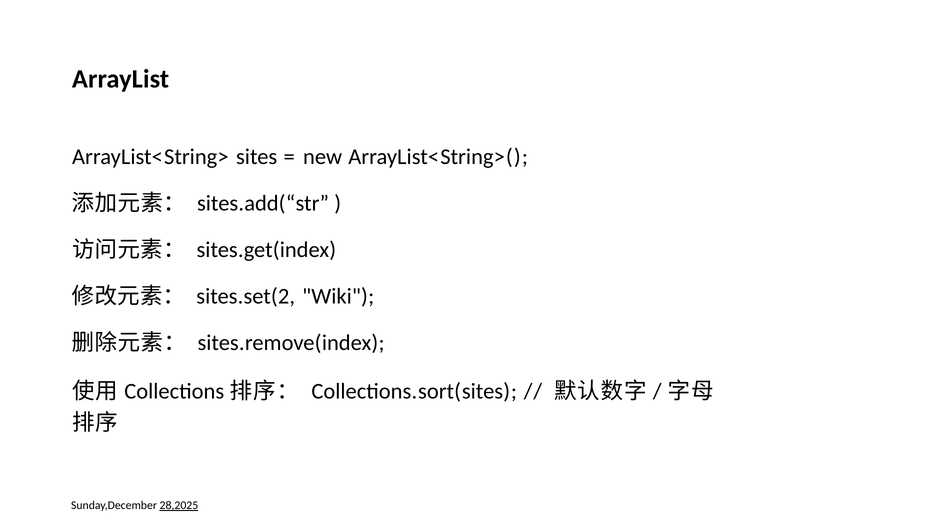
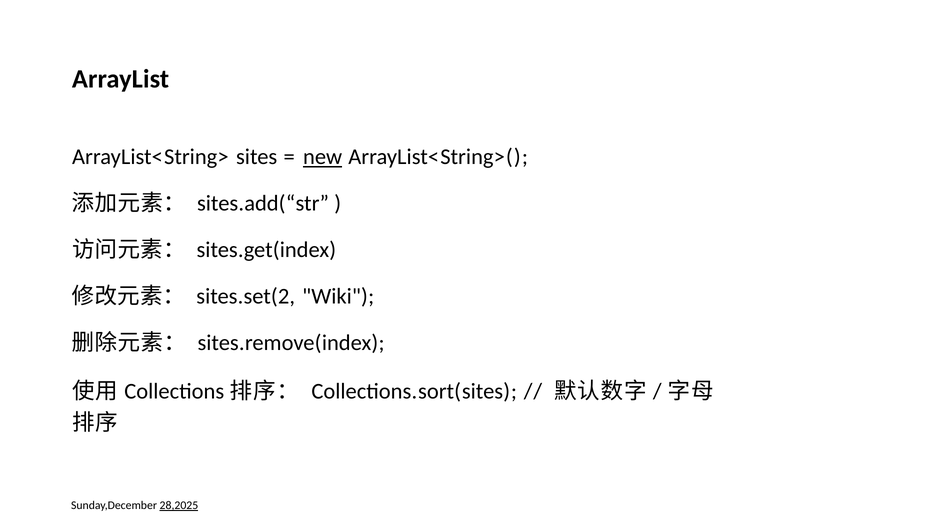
new underline: none -> present
